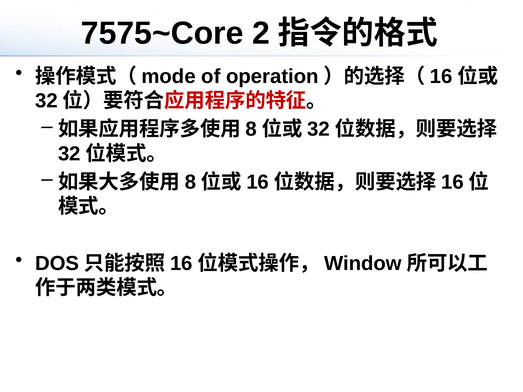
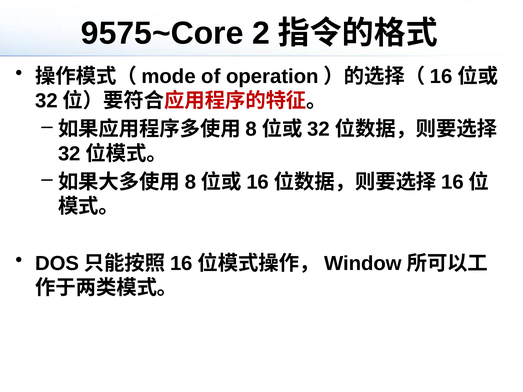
7575~Core: 7575~Core -> 9575~Core
